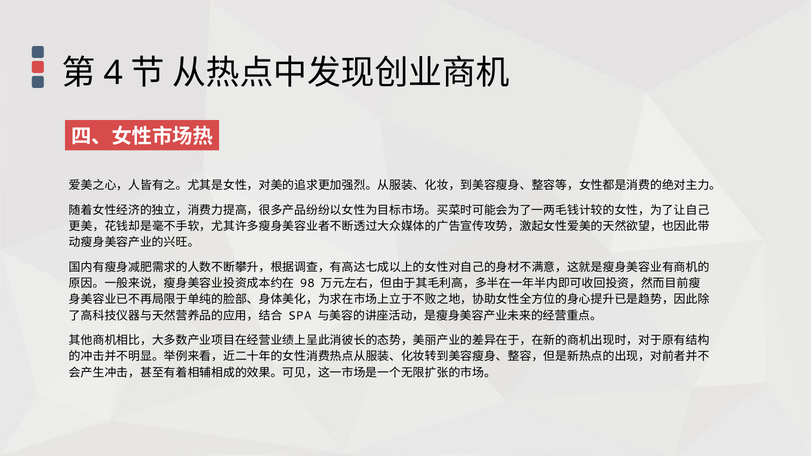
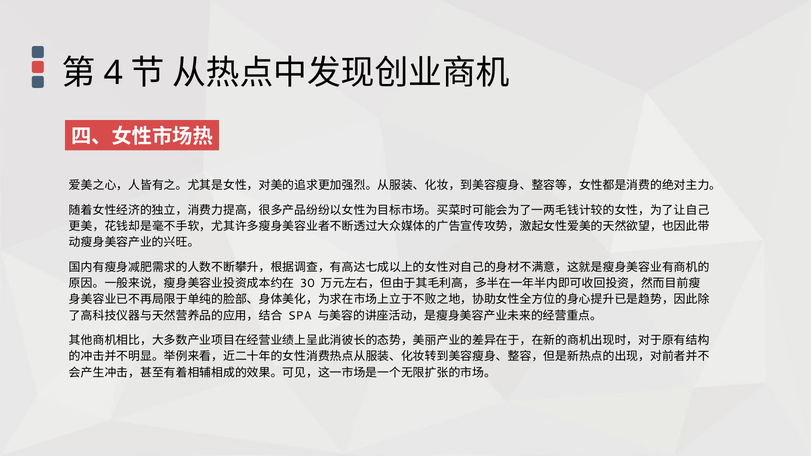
98: 98 -> 30
